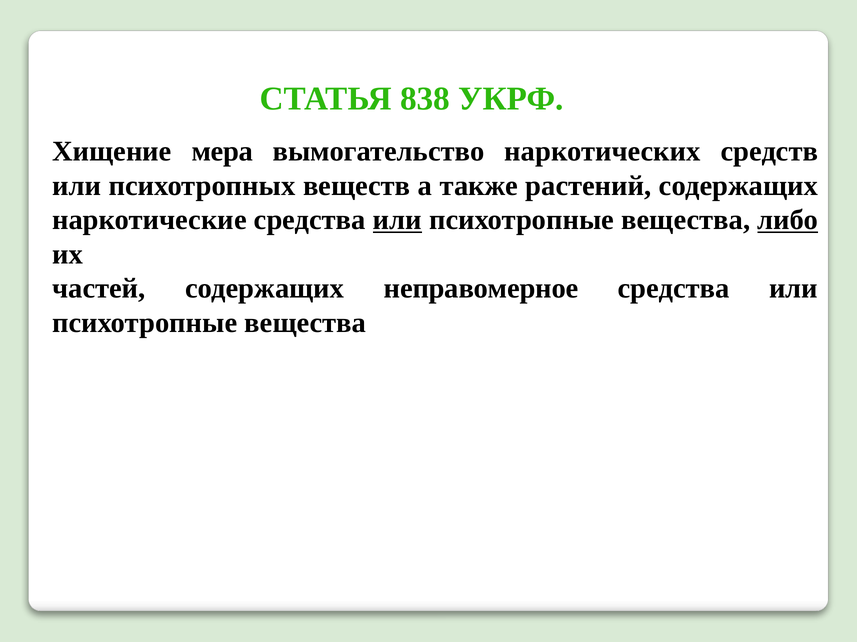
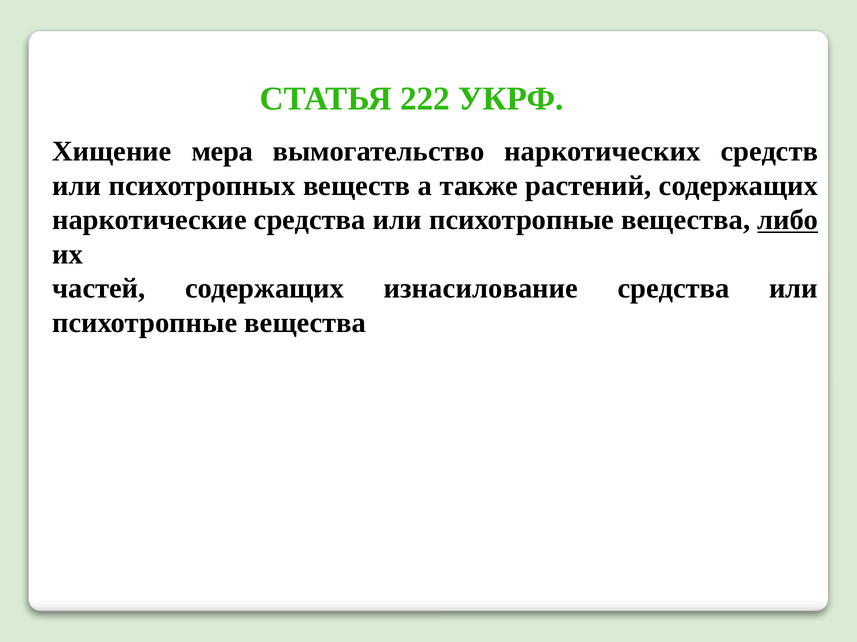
838: 838 -> 222
или at (397, 220) underline: present -> none
неправомерное: неправомерное -> изнасилование
